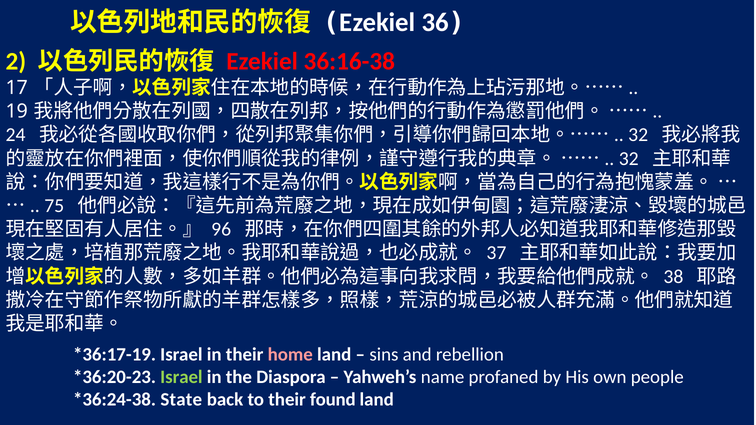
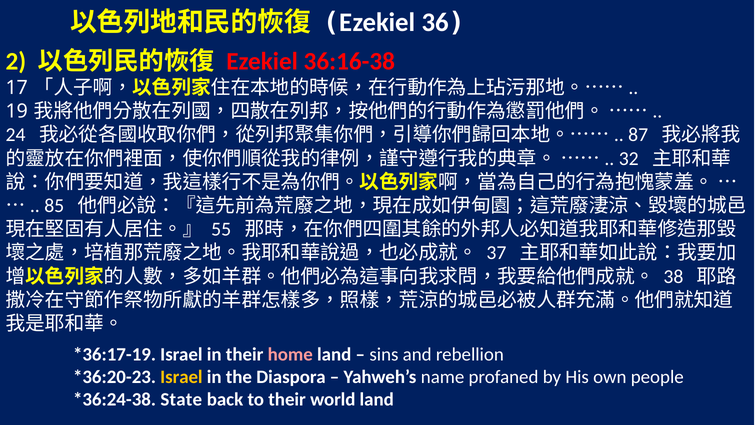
32 at (638, 135): 32 -> 87
75: 75 -> 85
96: 96 -> 55
Israel at (181, 377) colour: light green -> yellow
found: found -> world
